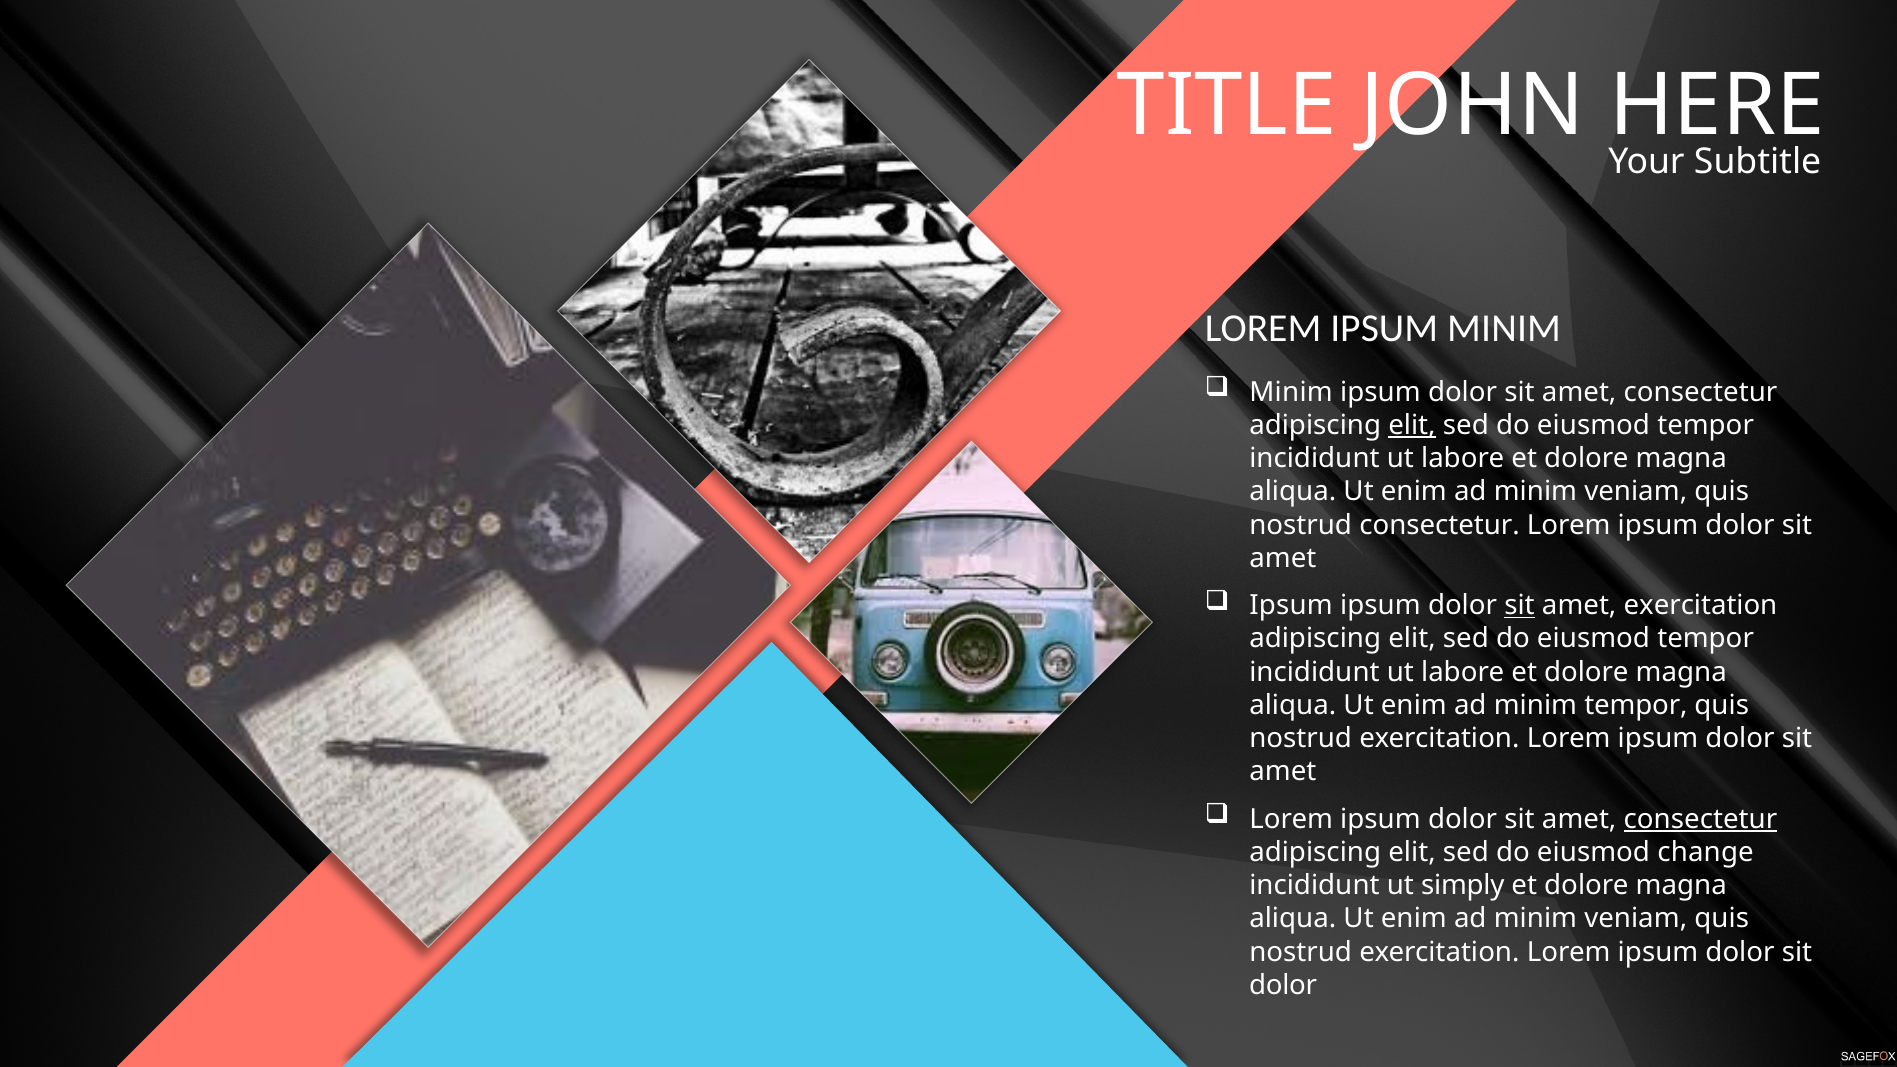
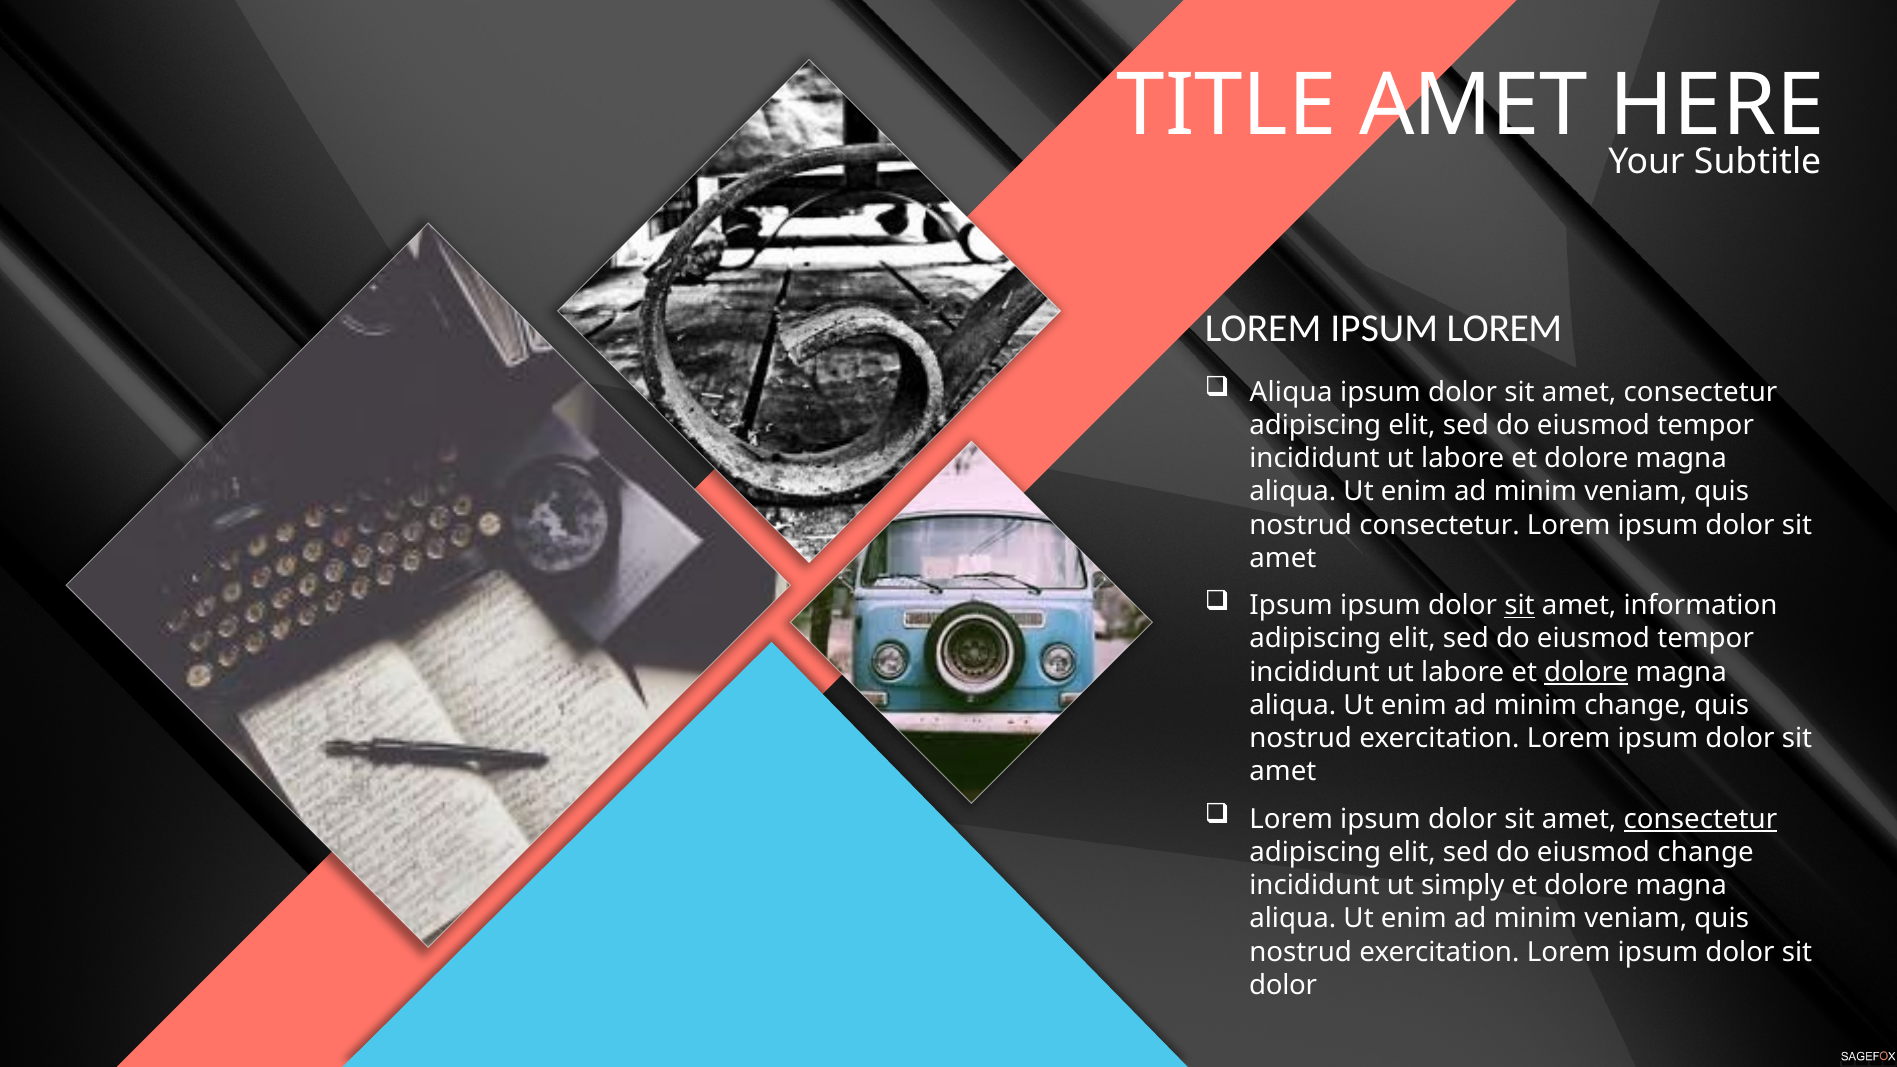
TITLE JOHN: JOHN -> AMET
IPSUM MINIM: MINIM -> LOREM
Minim at (1291, 392): Minim -> Aliqua
elit at (1412, 425) underline: present -> none
amet exercitation: exercitation -> information
dolore at (1586, 672) underline: none -> present
minim tempor: tempor -> change
